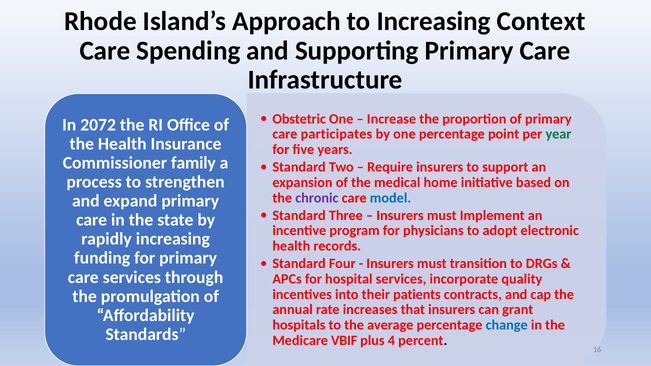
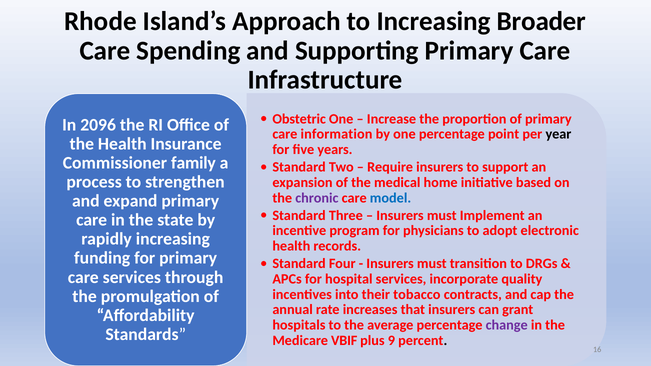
Context: Context -> Broader
2072: 2072 -> 2096
participates: participates -> information
year colour: green -> black
patients: patients -> tobacco
change colour: blue -> purple
4: 4 -> 9
